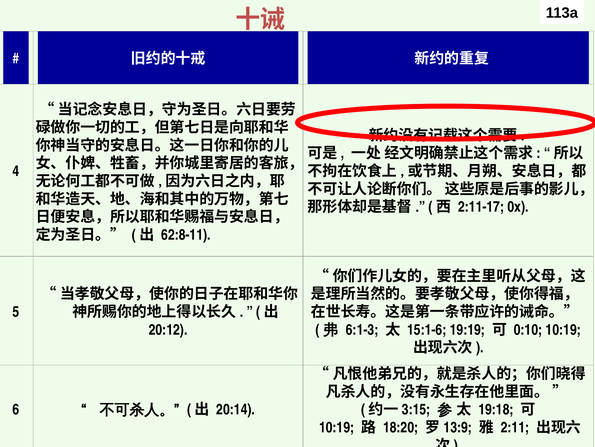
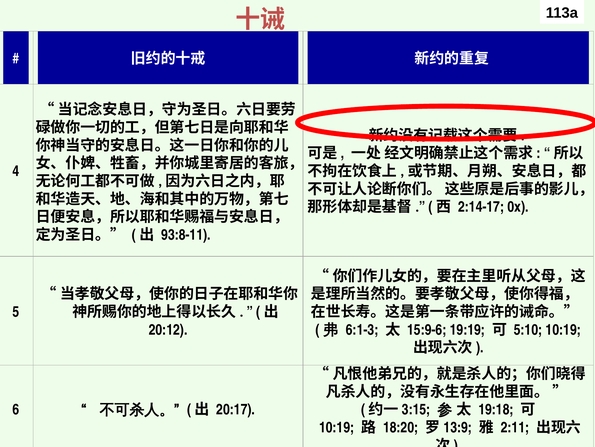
2:11-17: 2:11-17 -> 2:14-17
62:8-11: 62:8-11 -> 93:8-11
15:1-6: 15:1-6 -> 15:9-6
0:10: 0:10 -> 5:10
20:14: 20:14 -> 20:17
